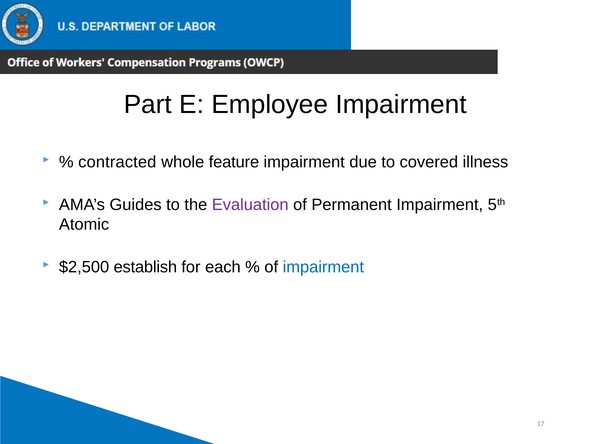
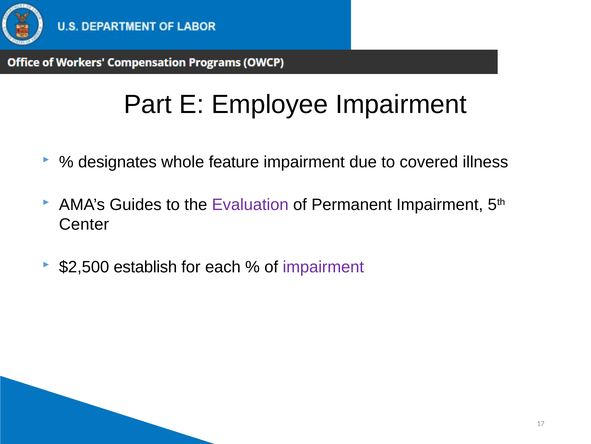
contracted: contracted -> designates
Atomic: Atomic -> Center
impairment at (323, 267) colour: blue -> purple
